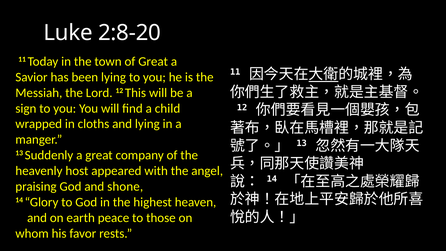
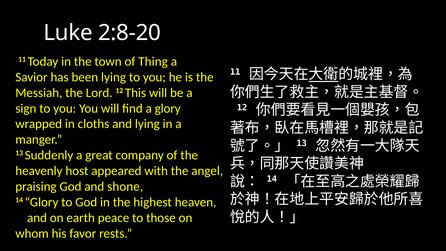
of Great: Great -> Thing
a child: child -> glory
